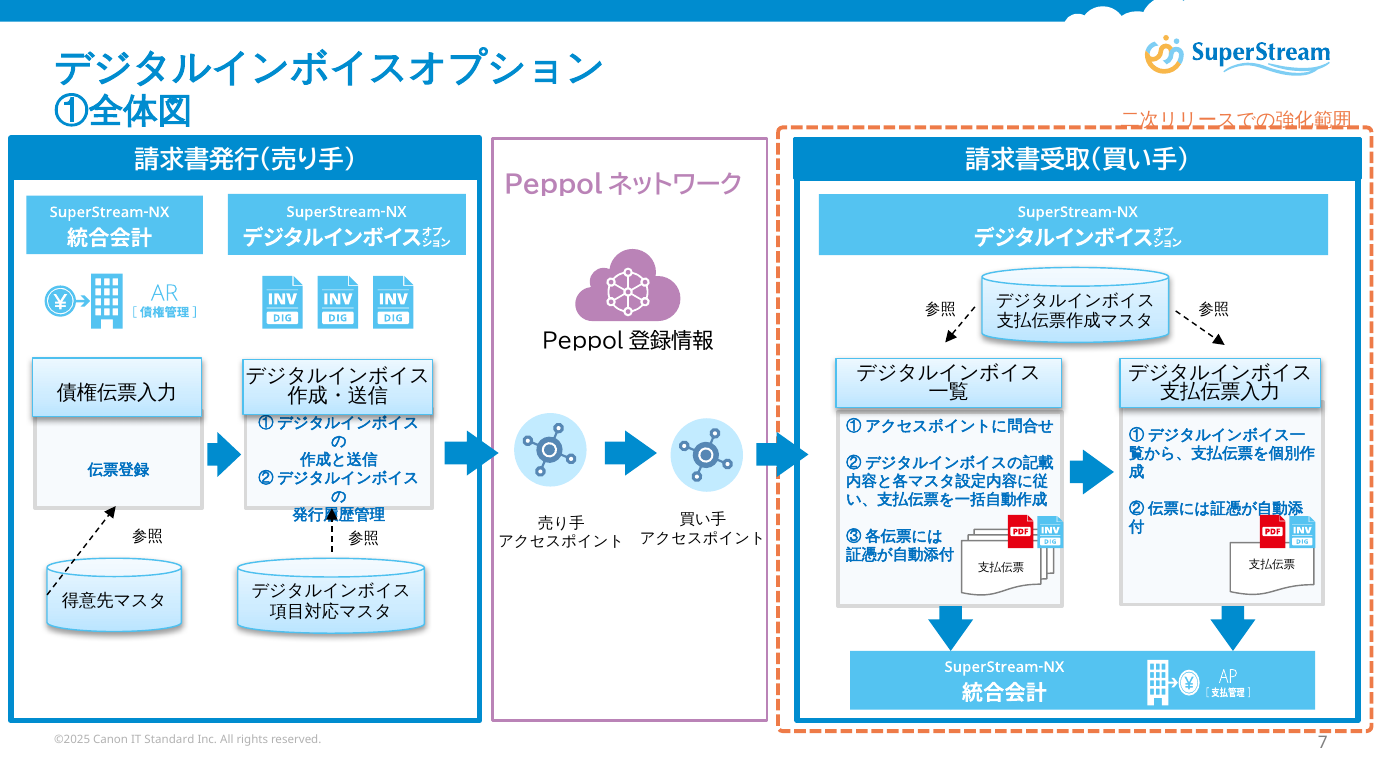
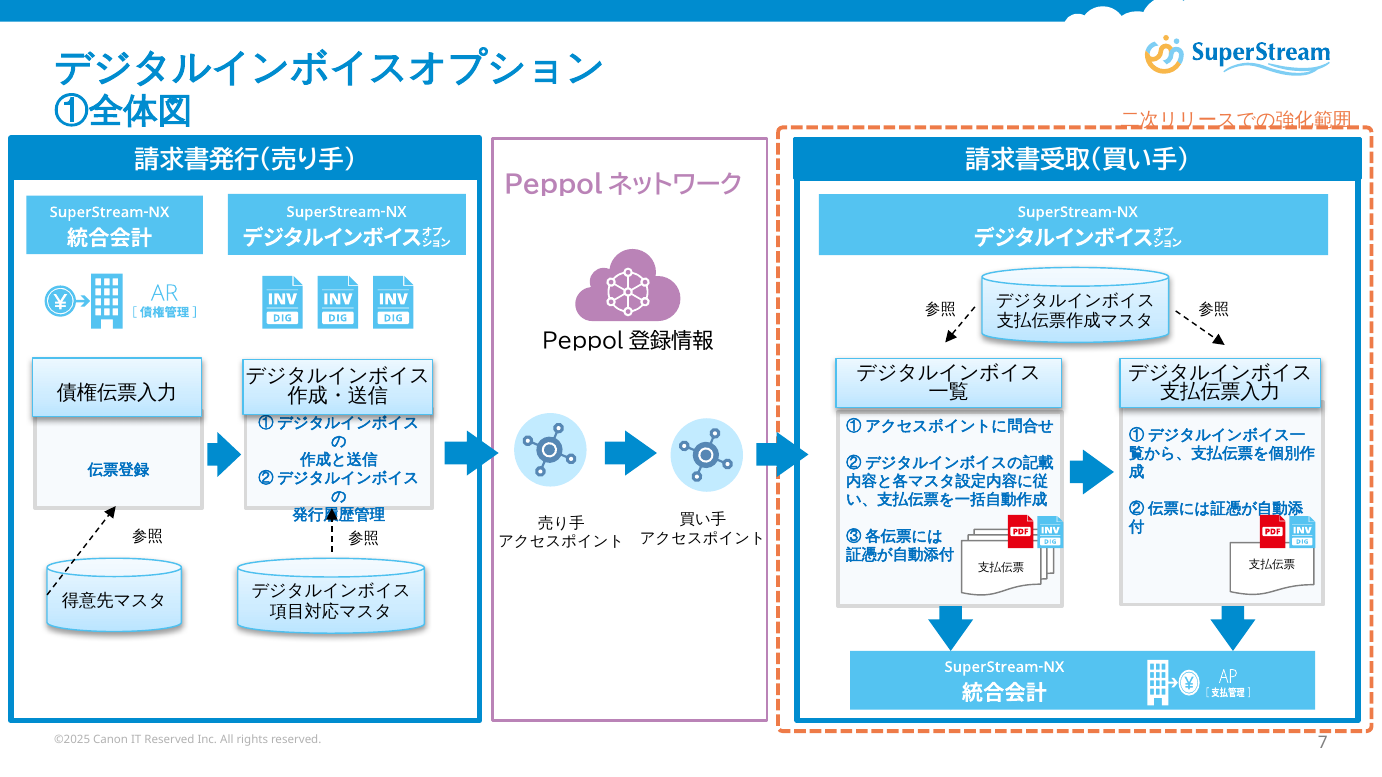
IT Standard: Standard -> Reserved
